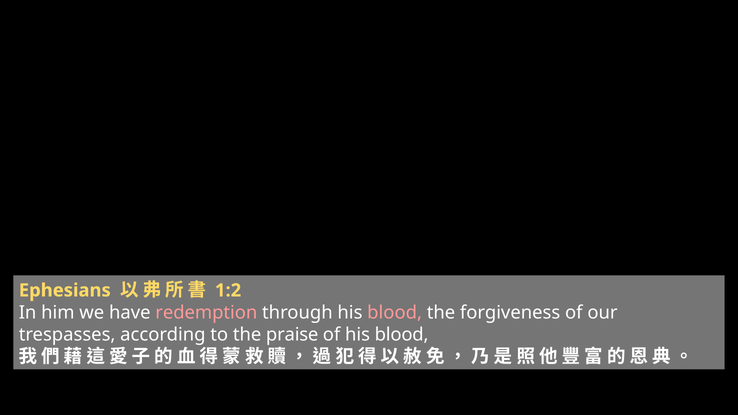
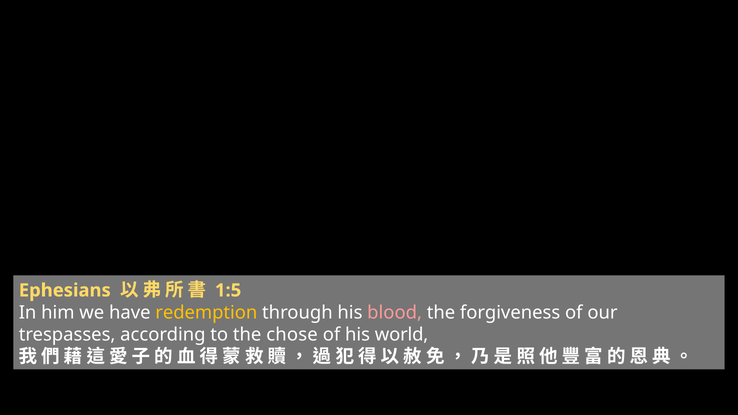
1:2: 1:2 -> 1:5
redemption colour: pink -> yellow
praise: praise -> chose
of his blood: blood -> world
